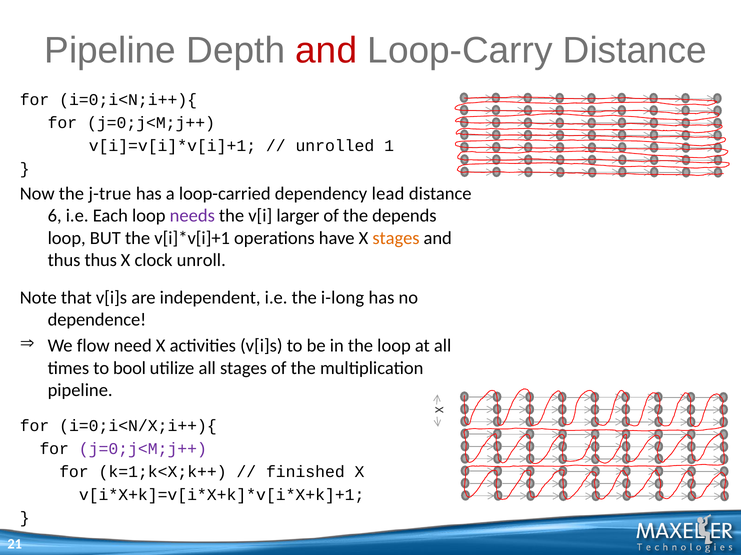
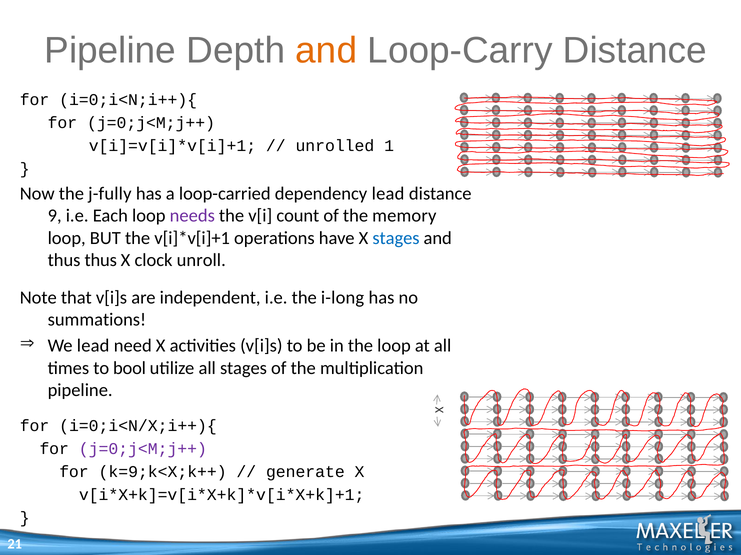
and at (326, 51) colour: red -> orange
j-true: j-true -> j-fully
6: 6 -> 9
larger: larger -> count
depends: depends -> memory
stages at (396, 238) colour: orange -> blue
dependence: dependence -> summations
We flow: flow -> lead
k=1;k<X;k++: k=1;k<X;k++ -> k=9;k<X;k++
finished: finished -> generate
